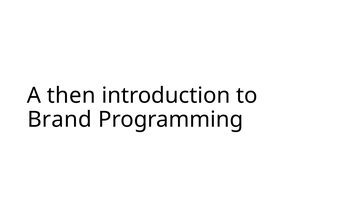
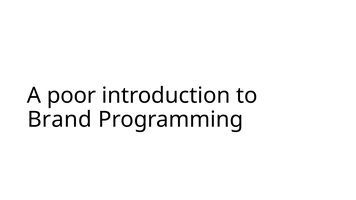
then: then -> poor
